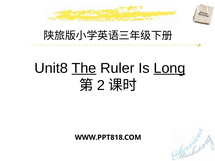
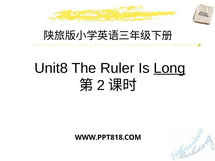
The underline: present -> none
